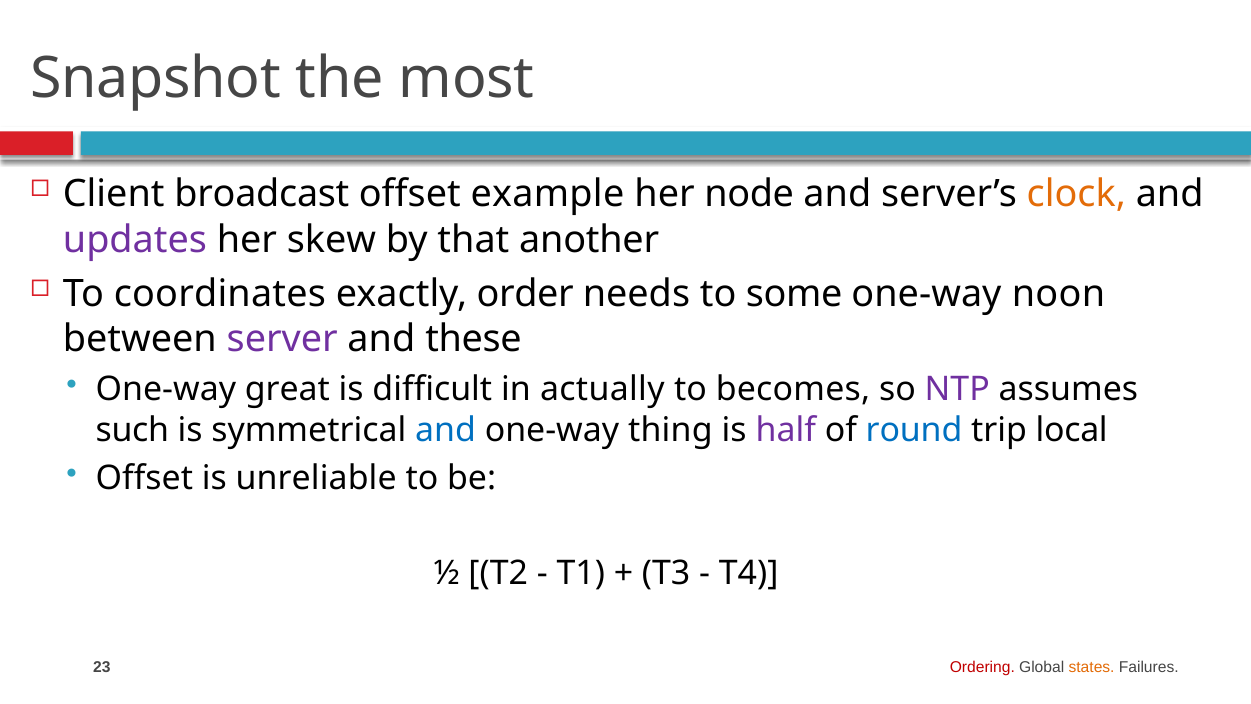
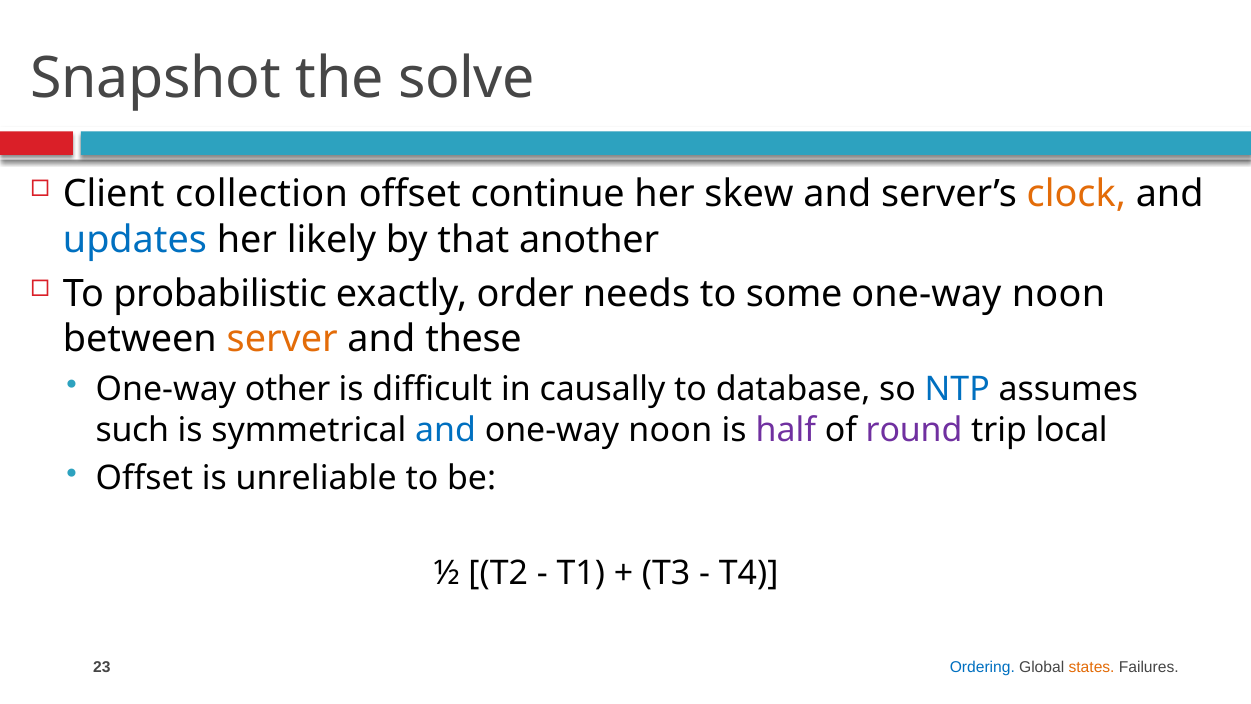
most: most -> solve
broadcast: broadcast -> collection
example: example -> continue
node: node -> skew
updates colour: purple -> blue
skew: skew -> likely
coordinates: coordinates -> probabilistic
server colour: purple -> orange
great: great -> other
actually: actually -> causally
becomes: becomes -> database
NTP colour: purple -> blue
thing at (670, 430): thing -> noon
round colour: blue -> purple
Ordering colour: red -> blue
